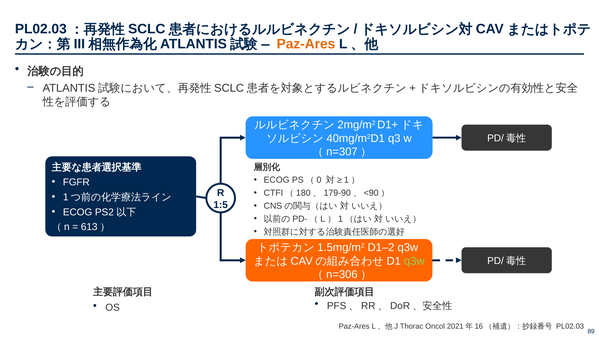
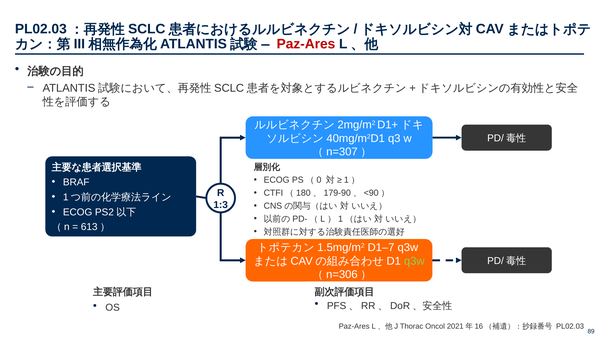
Paz-Ares at (306, 44) colour: orange -> red
FGFR: FGFR -> BRAF
1:5: 1:5 -> 1:3
D1–2: D1–2 -> D1–7
